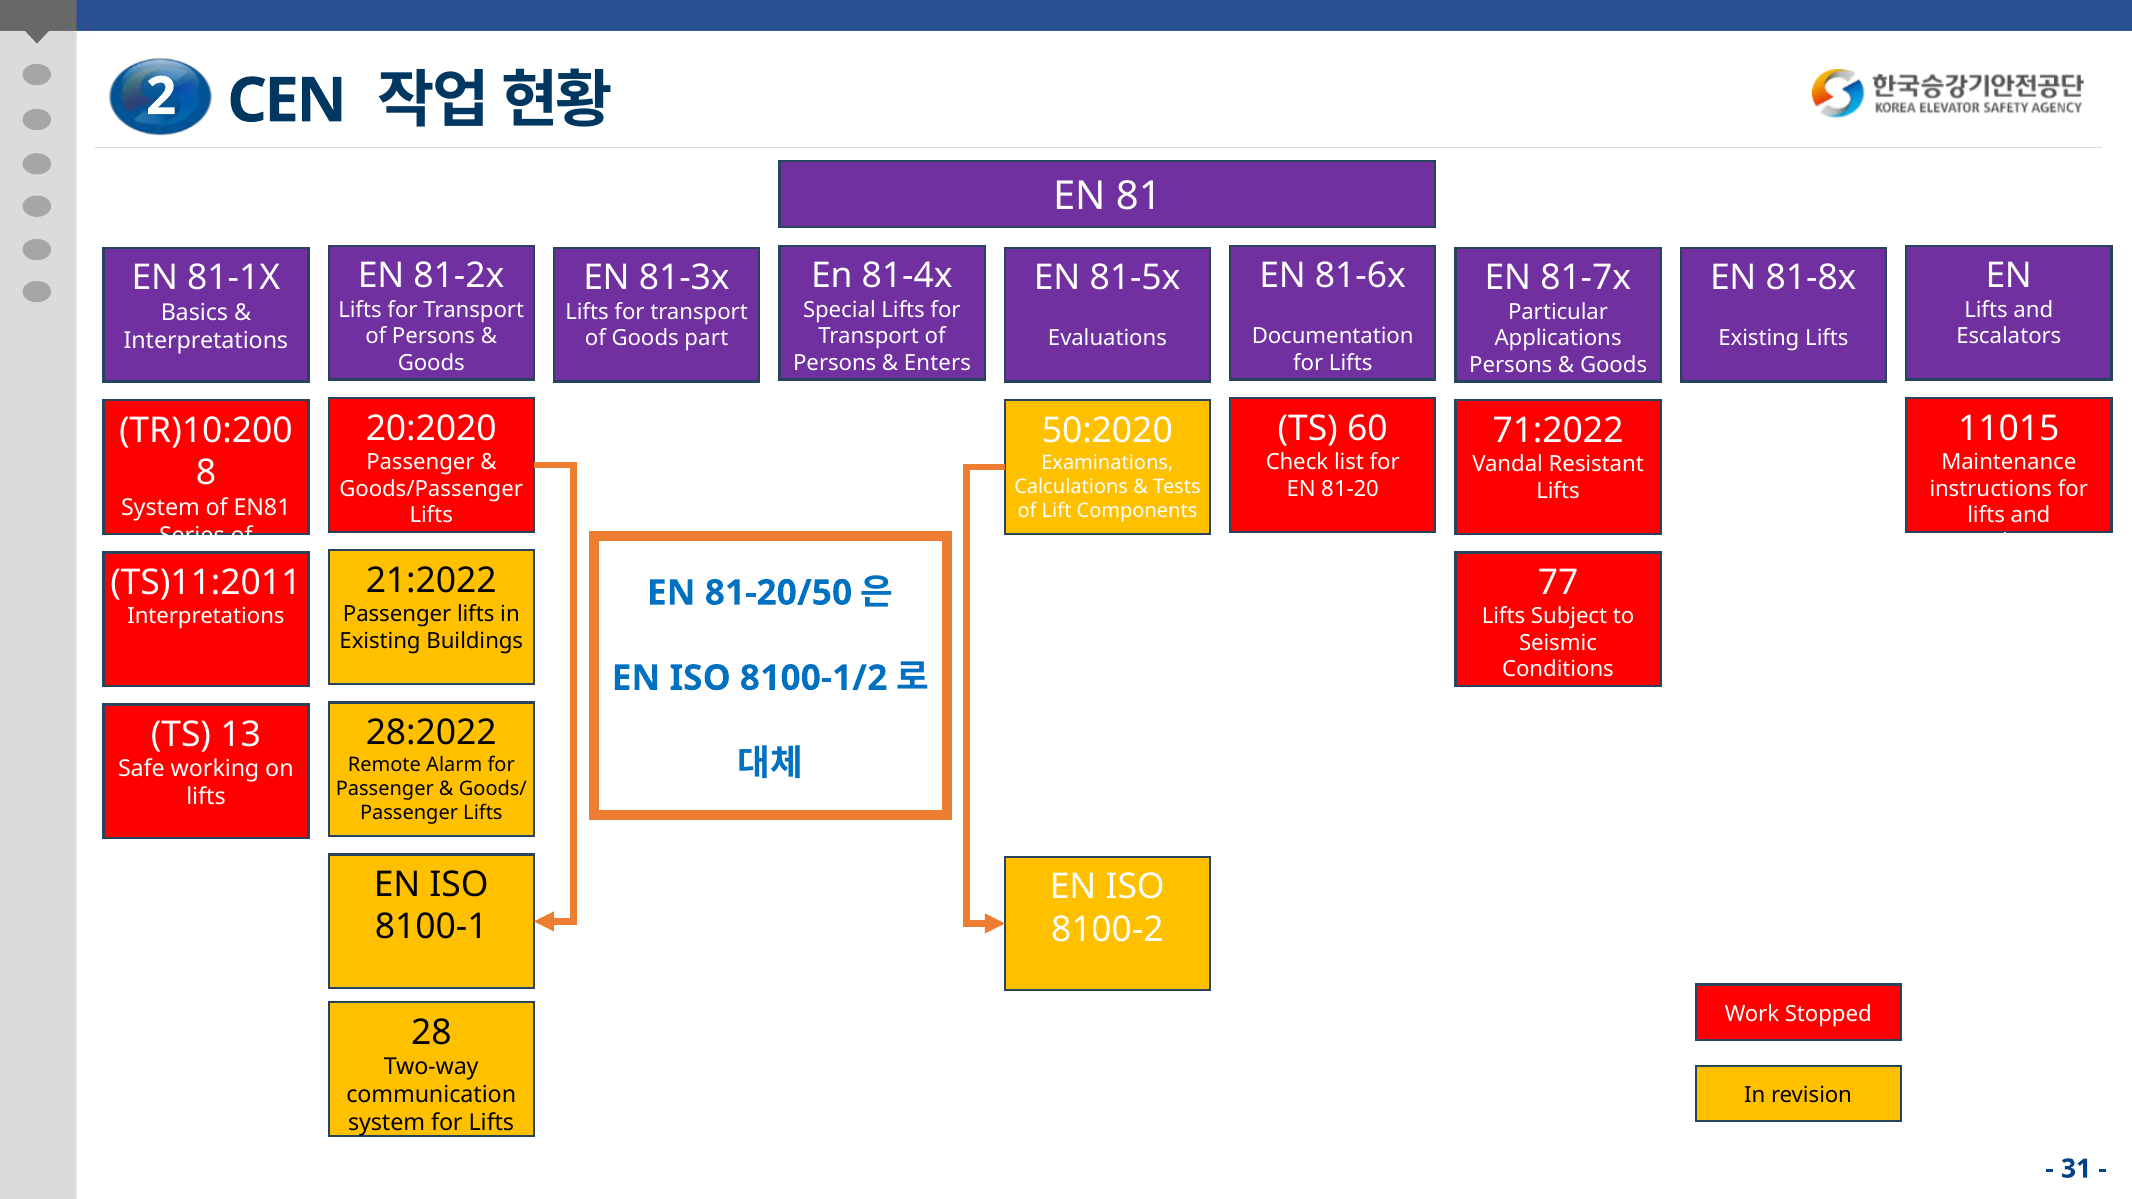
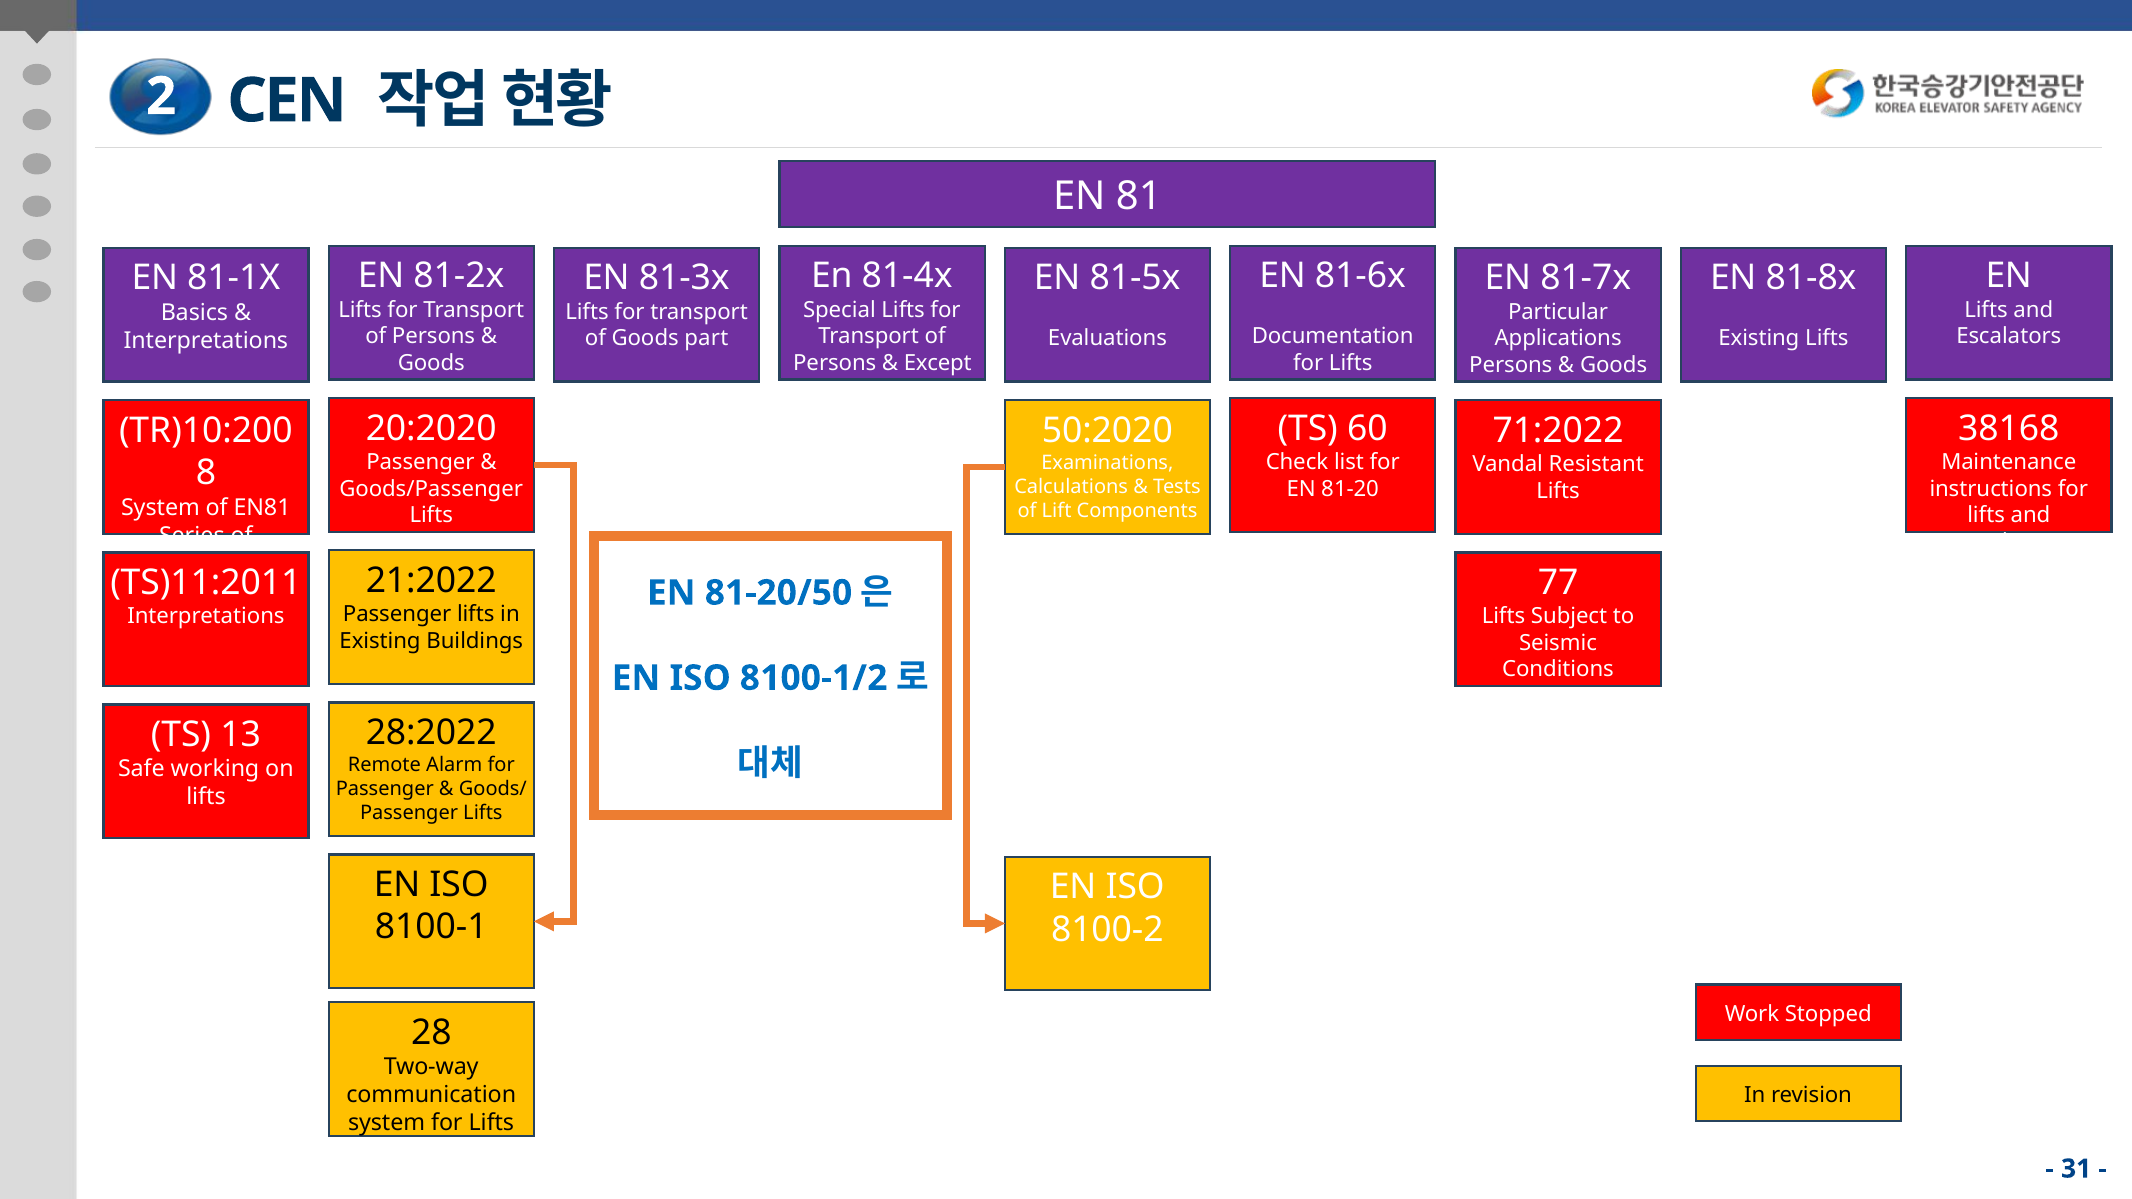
Enters: Enters -> Except
11015: 11015 -> 38168
